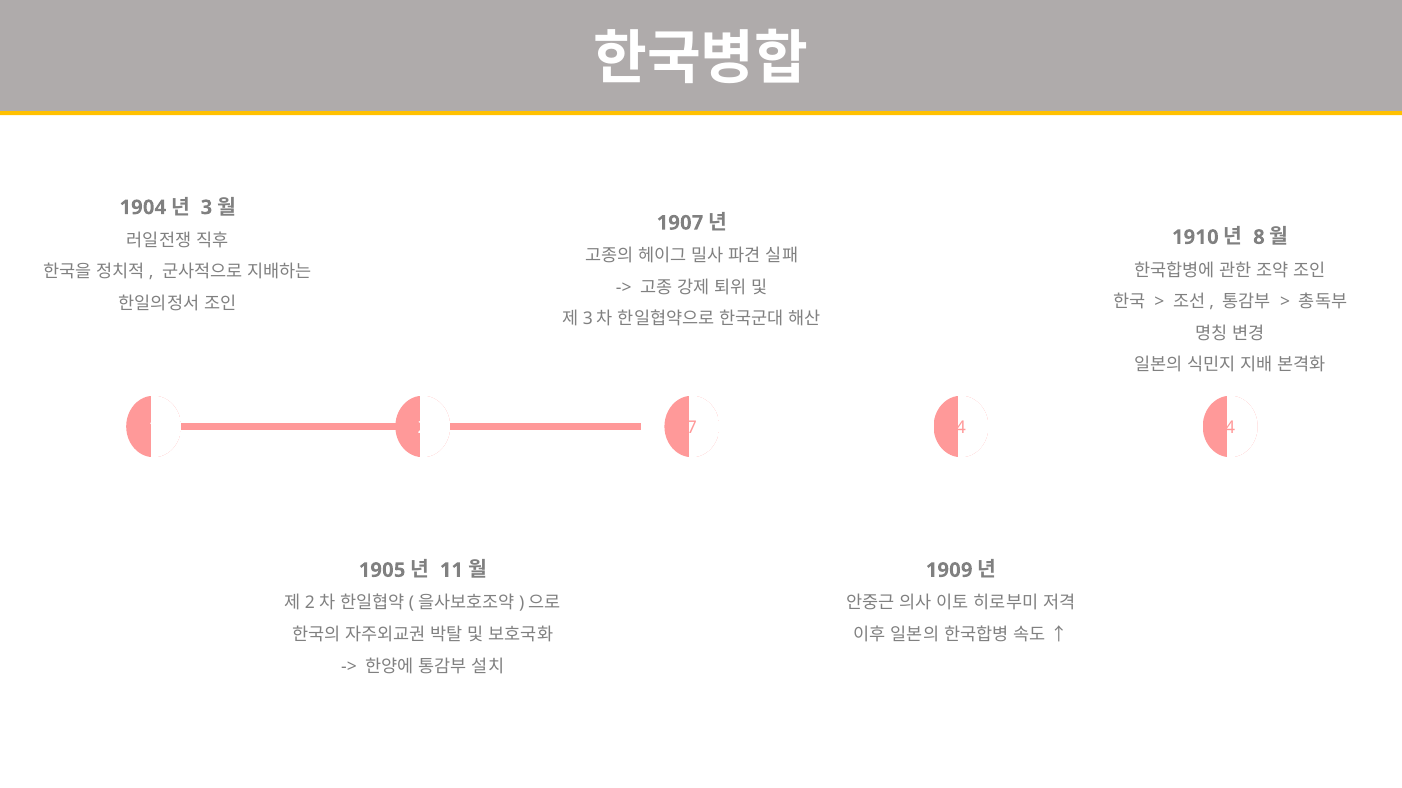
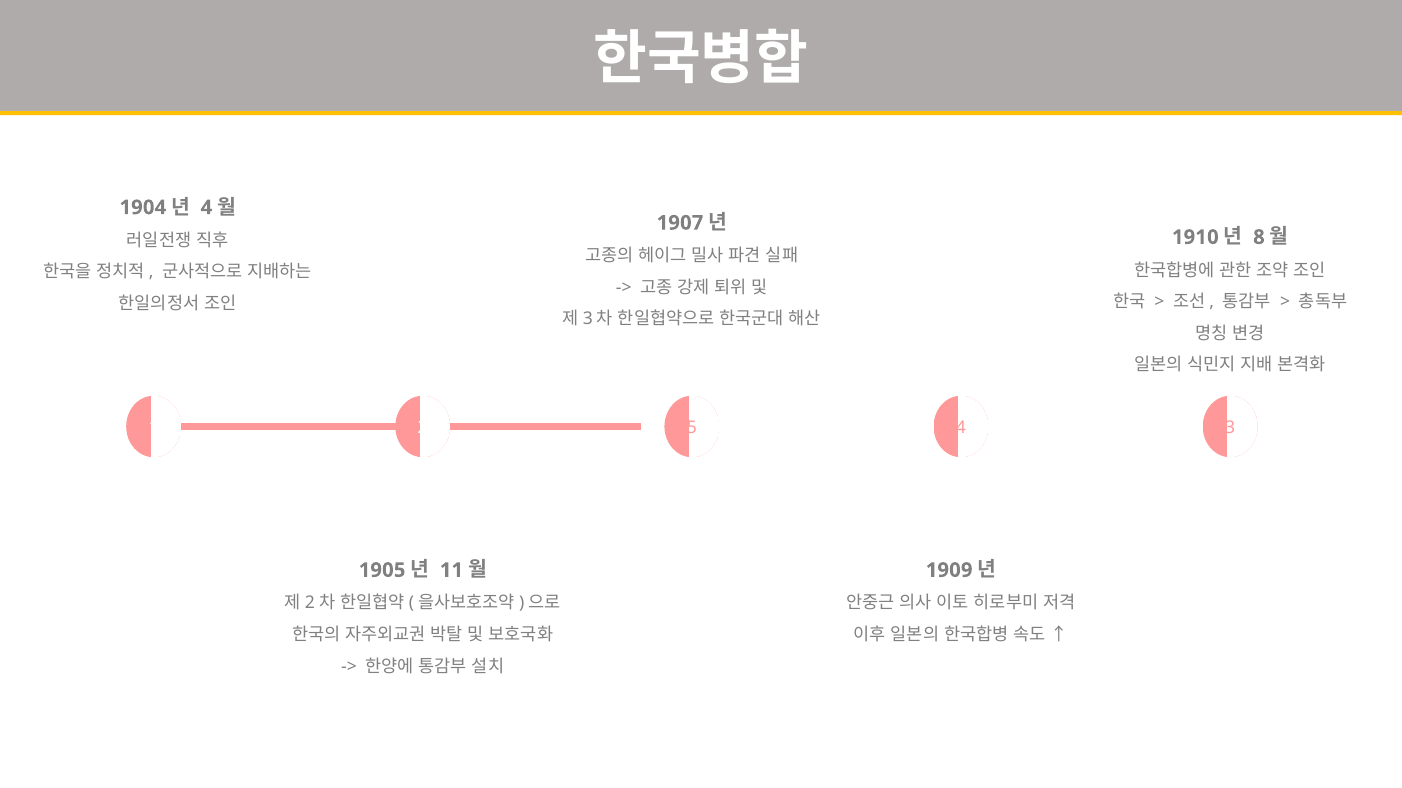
3 at (206, 208): 3 -> 4
7: 7 -> 5
4 4: 4 -> 3
